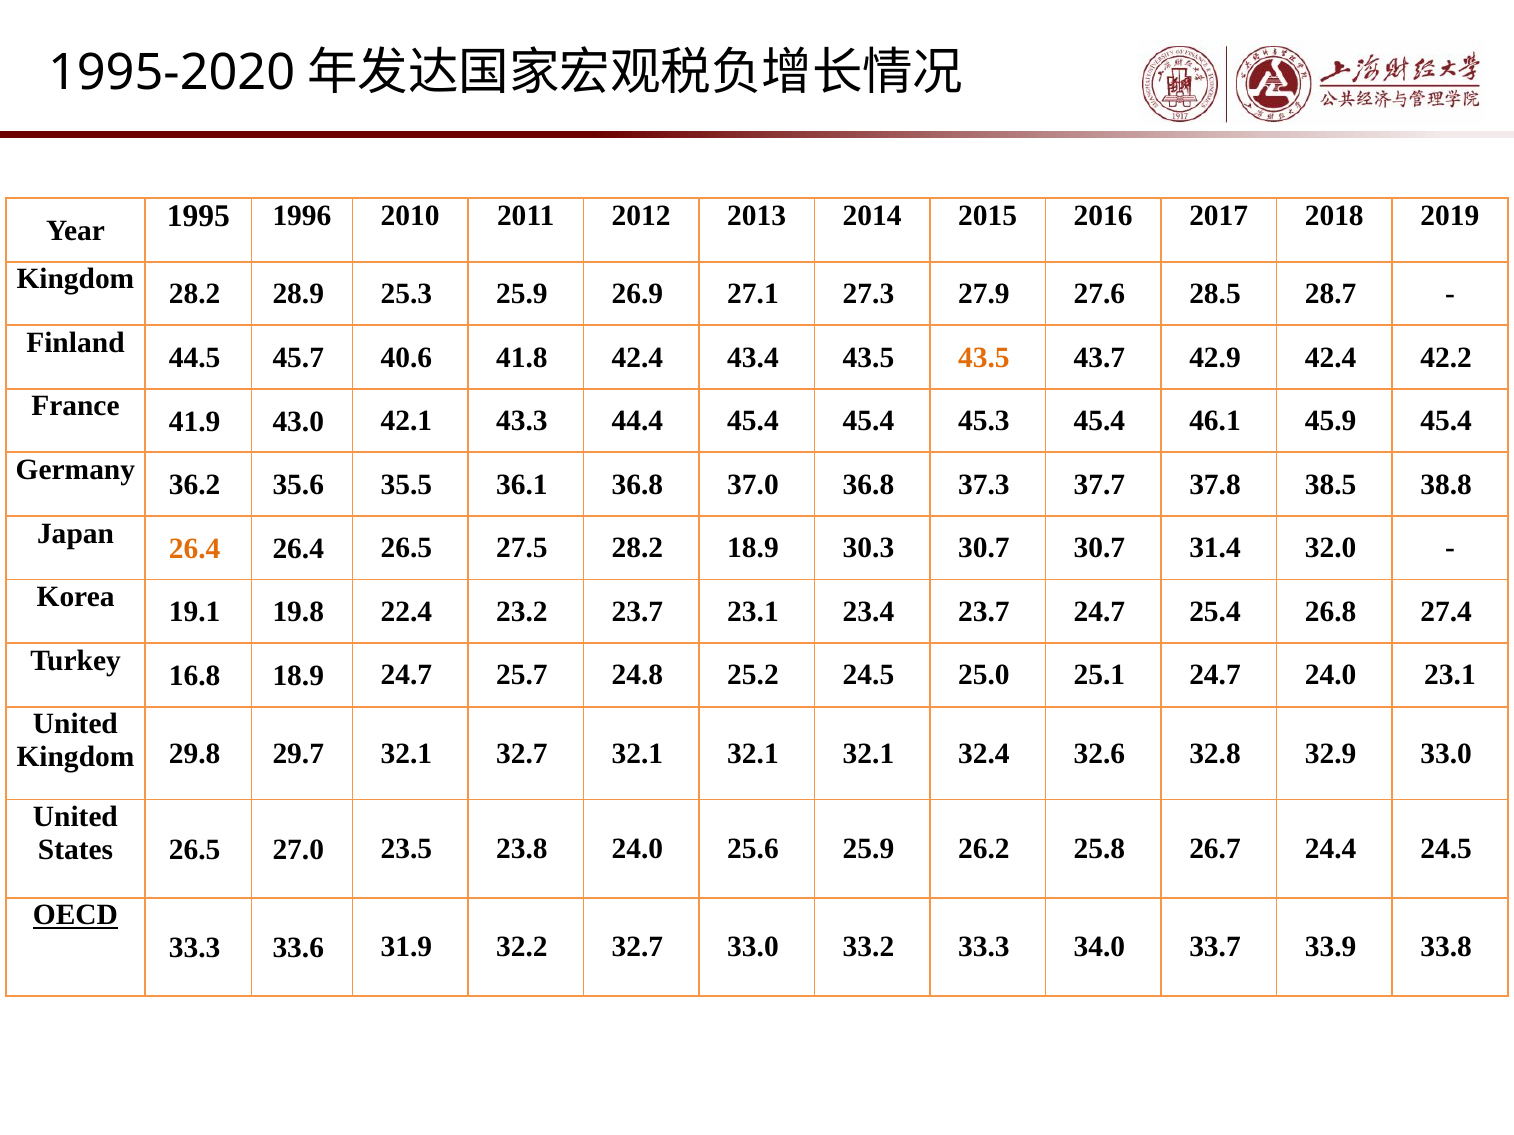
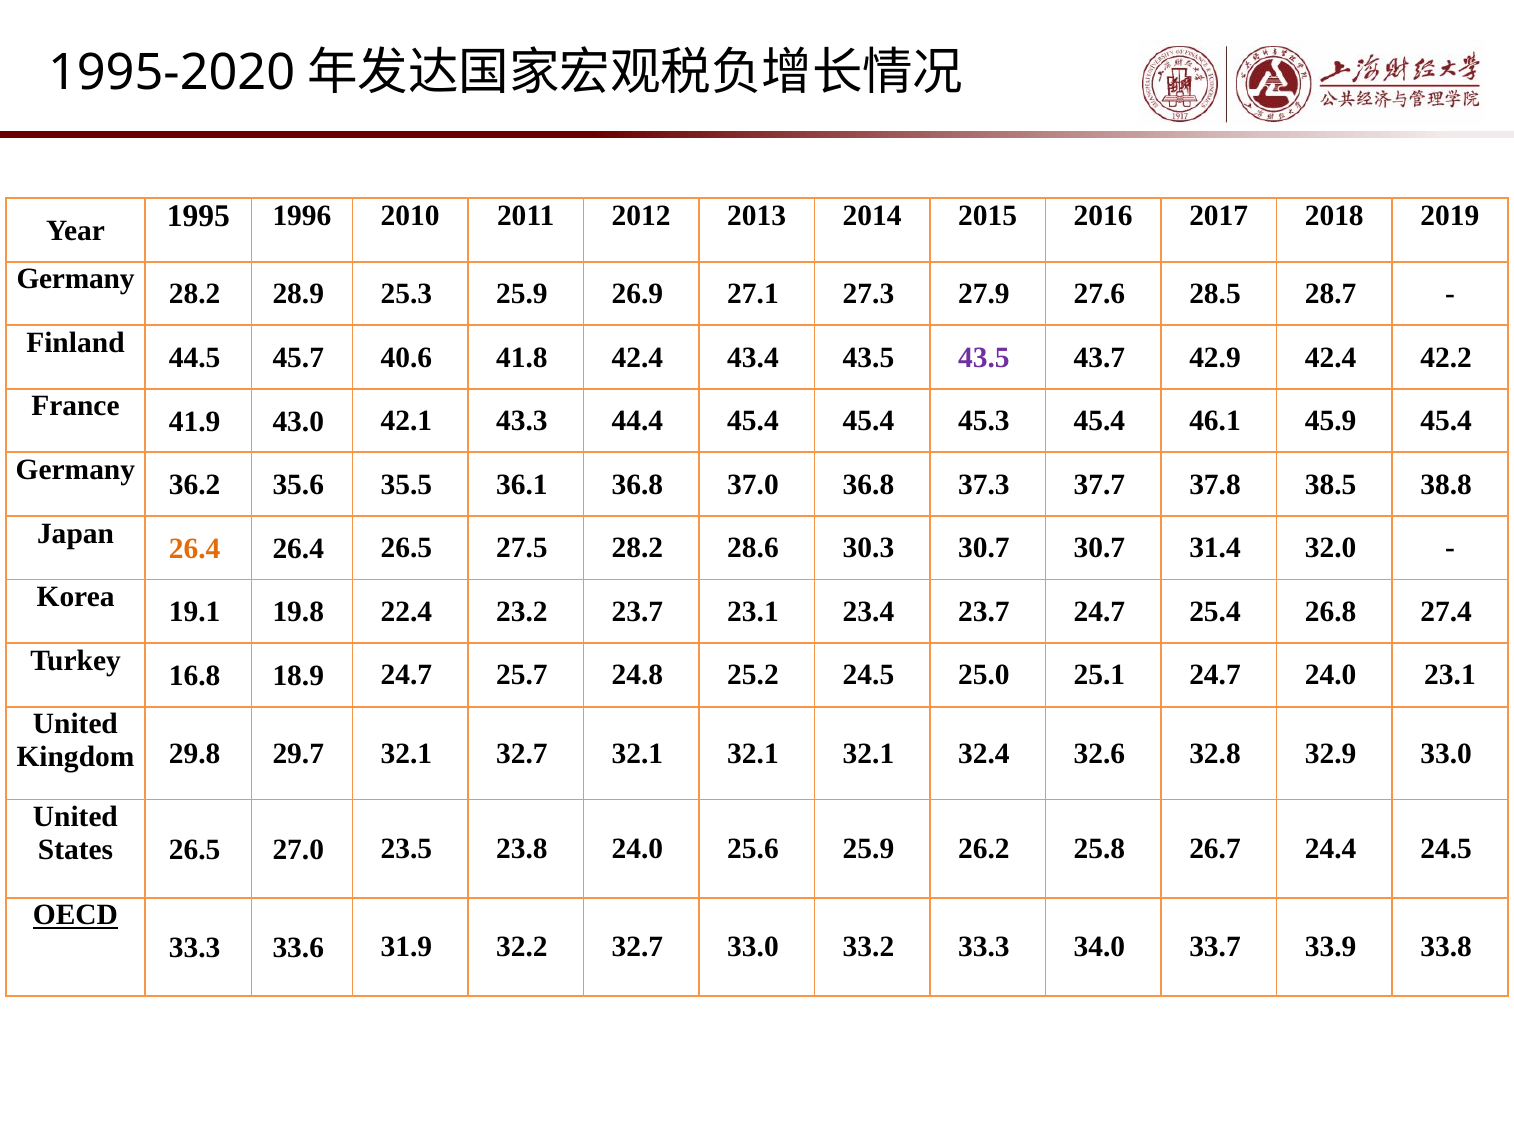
Kingdom at (75, 279): Kingdom -> Germany
43.5 at (984, 357) colour: orange -> purple
28.2 18.9: 18.9 -> 28.6
